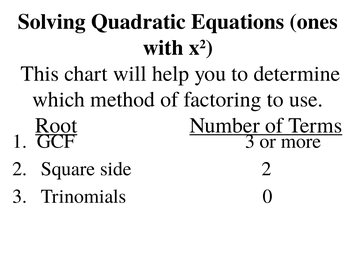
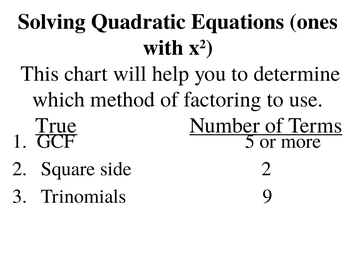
Root: Root -> True
GCF 3: 3 -> 5
0: 0 -> 9
